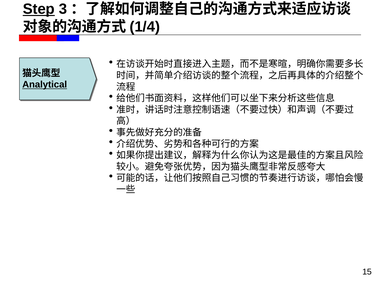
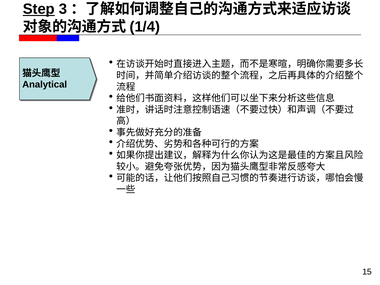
Analytical underline: present -> none
